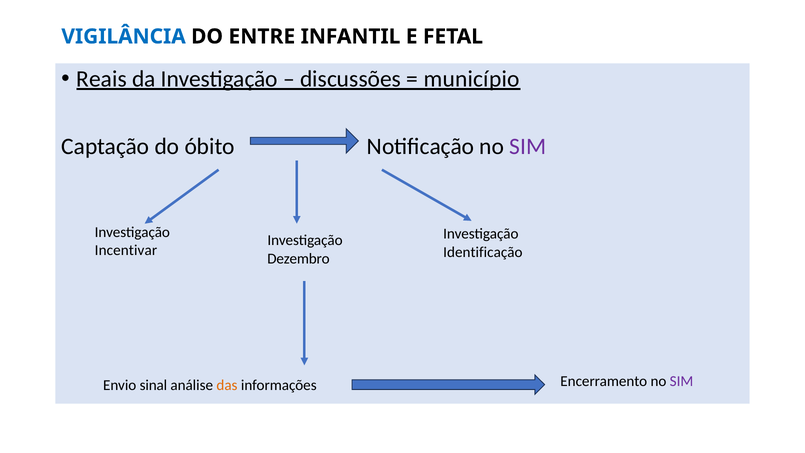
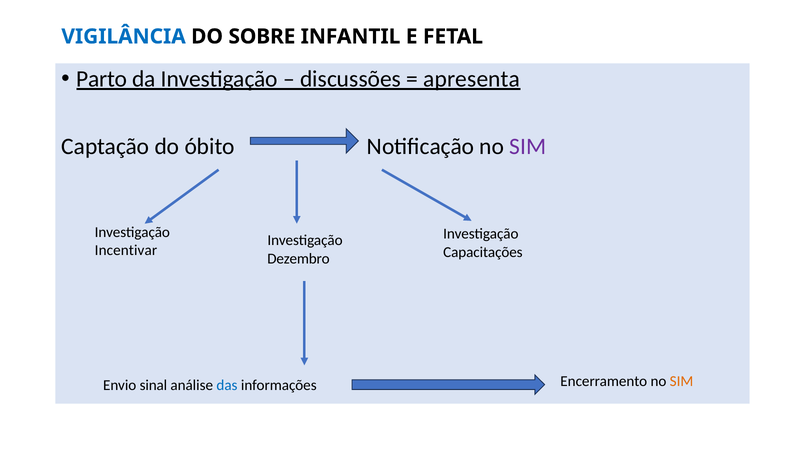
ENTRE: ENTRE -> SOBRE
Reais: Reais -> Parto
município: município -> apresenta
Identificação: Identificação -> Capacitações
das colour: orange -> blue
SIM at (682, 381) colour: purple -> orange
